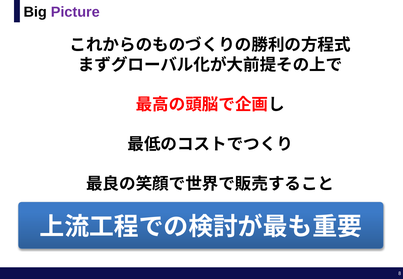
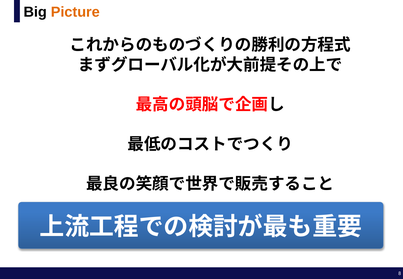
Picture colour: purple -> orange
